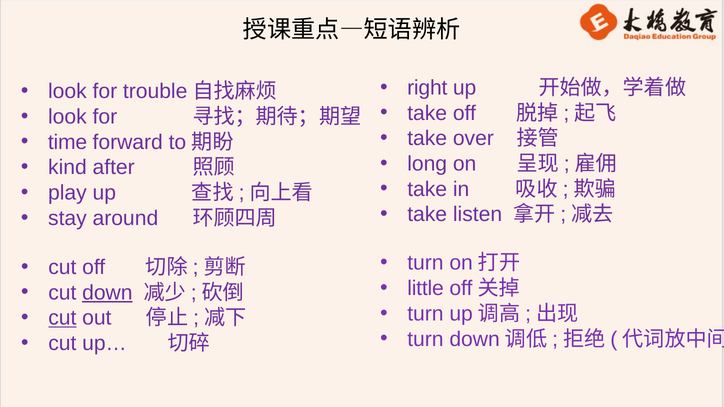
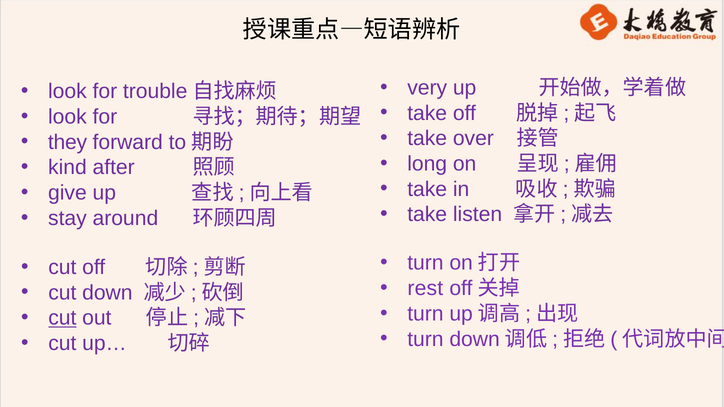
right: right -> very
time: time -> they
play: play -> give
little: little -> rest
down at (107, 293) underline: present -> none
